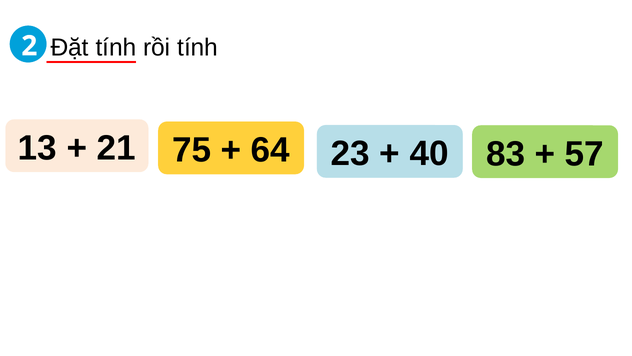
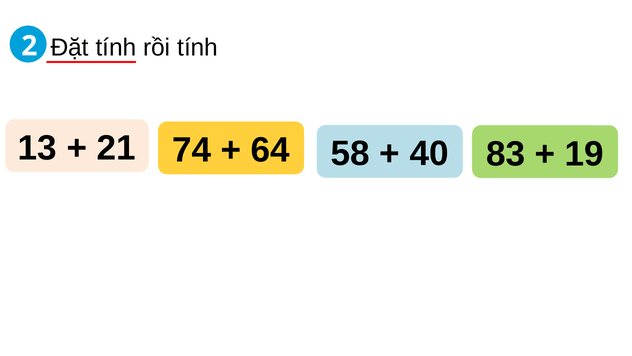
75: 75 -> 74
23: 23 -> 58
57: 57 -> 19
